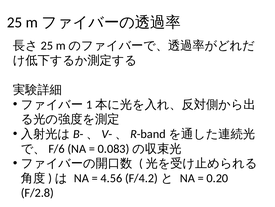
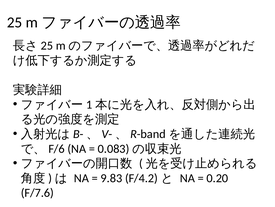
4.56: 4.56 -> 9.83
F/2.8: F/2.8 -> F/7.6
